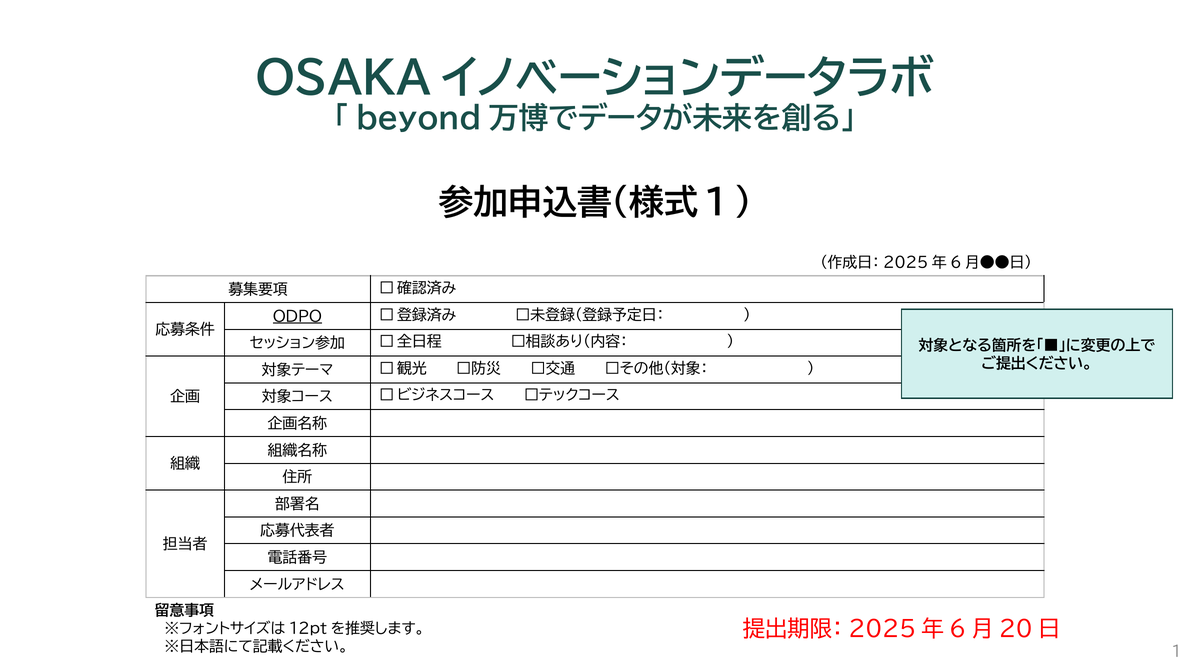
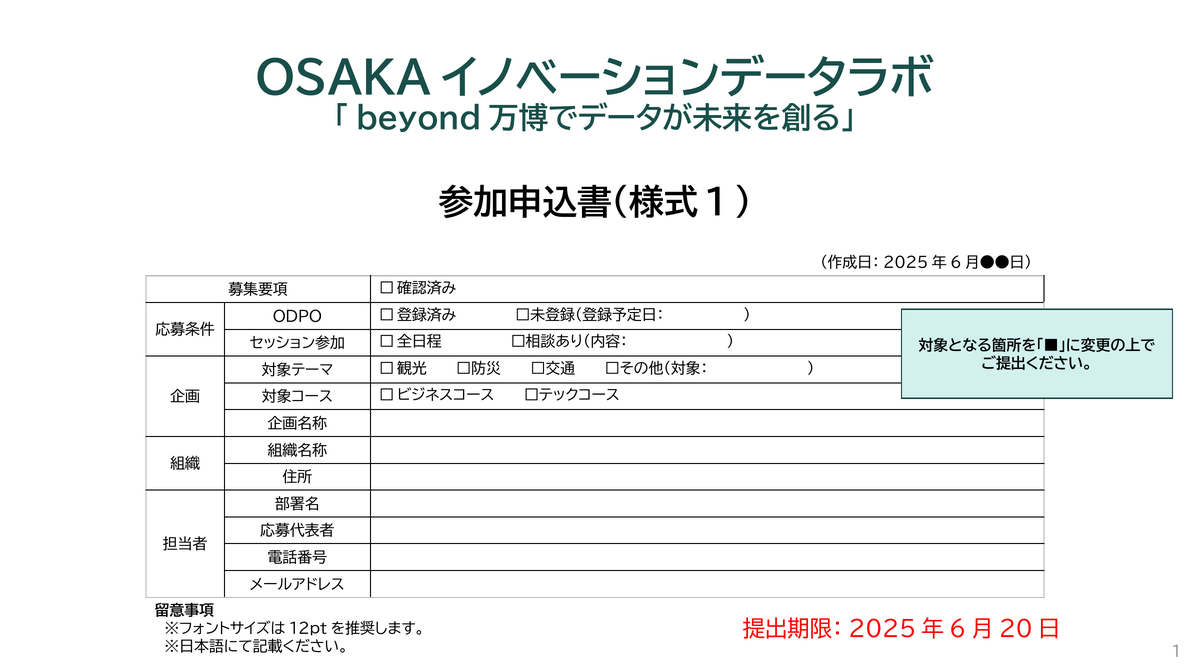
ODPO underline: present -> none
